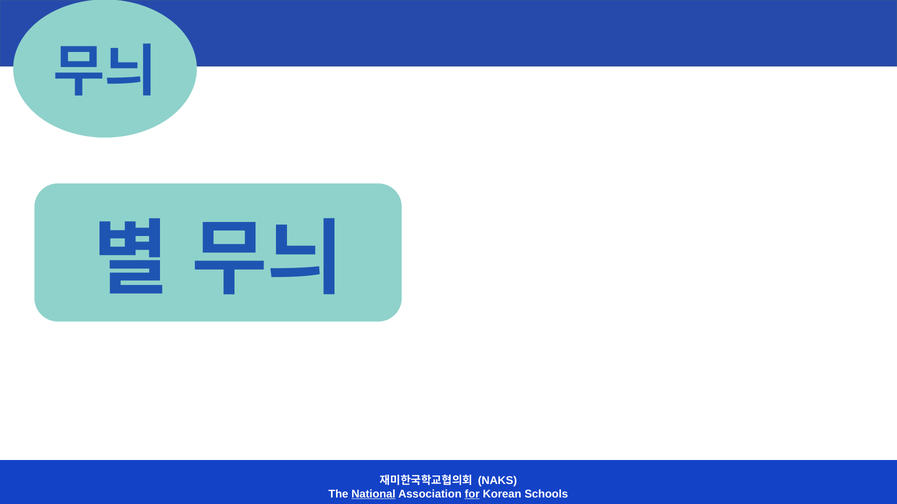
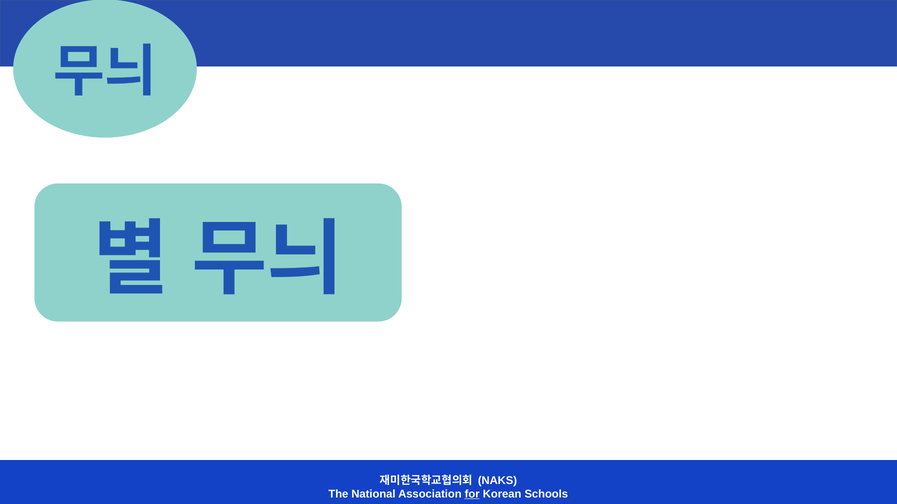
National underline: present -> none
